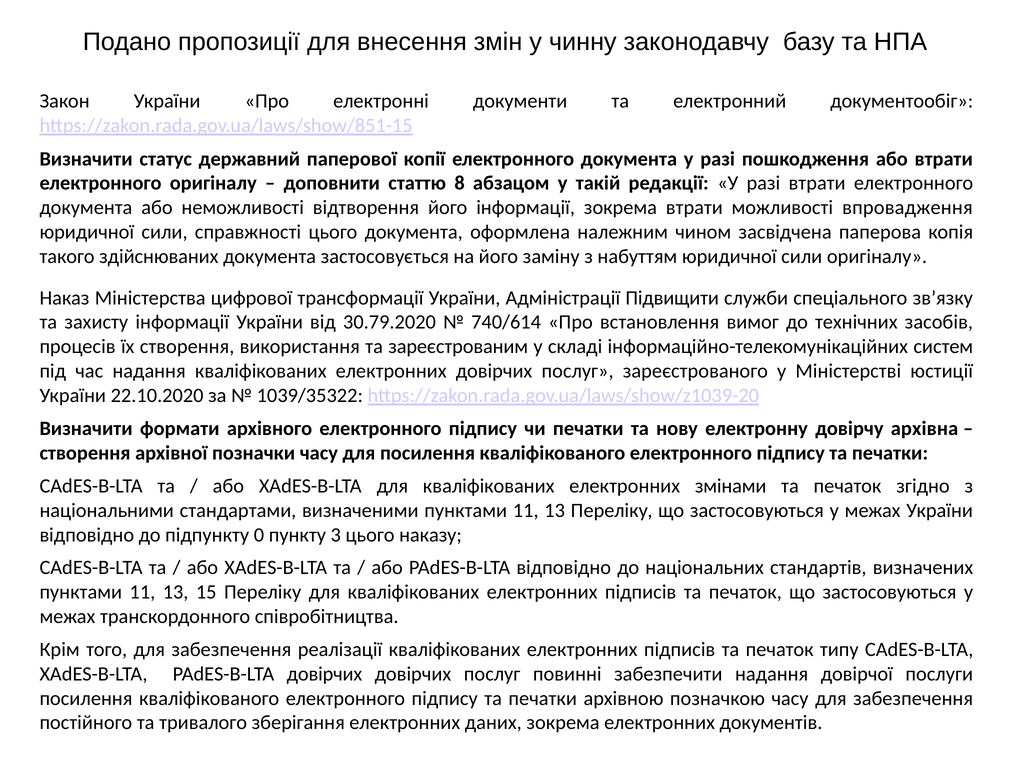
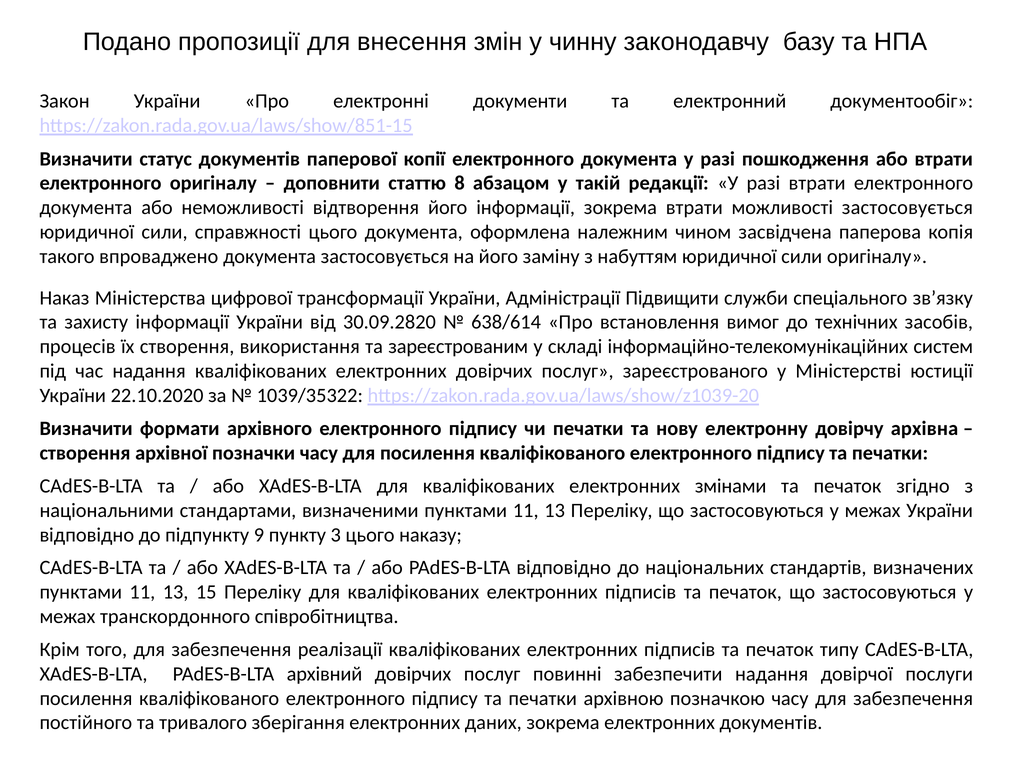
статус державний: державний -> документів
можливості впровадження: впровадження -> застосовується
здійснюваних: здійснюваних -> впроваджено
30.79.2020: 30.79.2020 -> 30.09.2820
740/614: 740/614 -> 638/614
0: 0 -> 9
PAdES-B-LTA довірчих: довірчих -> архівний
